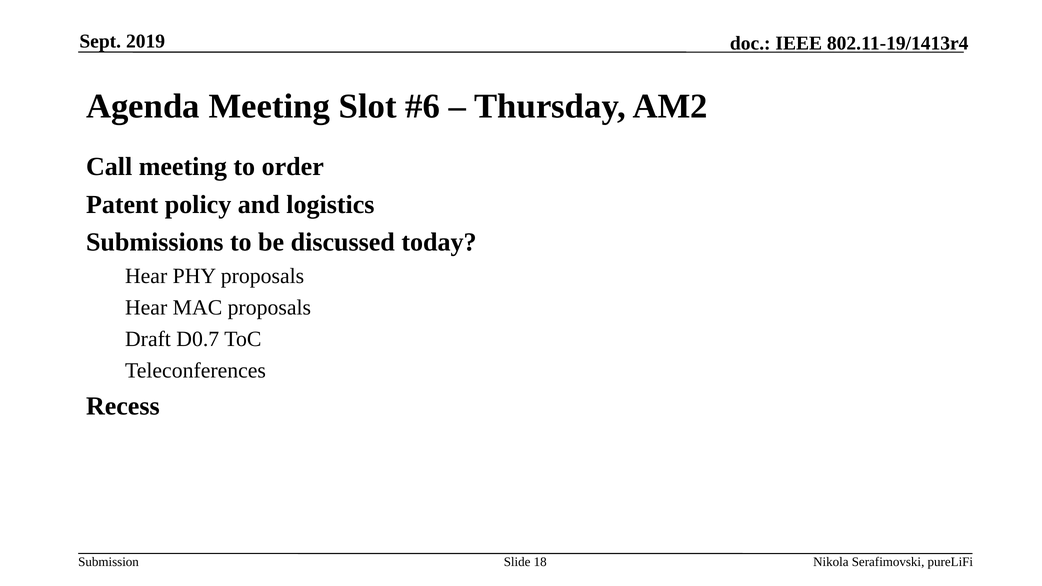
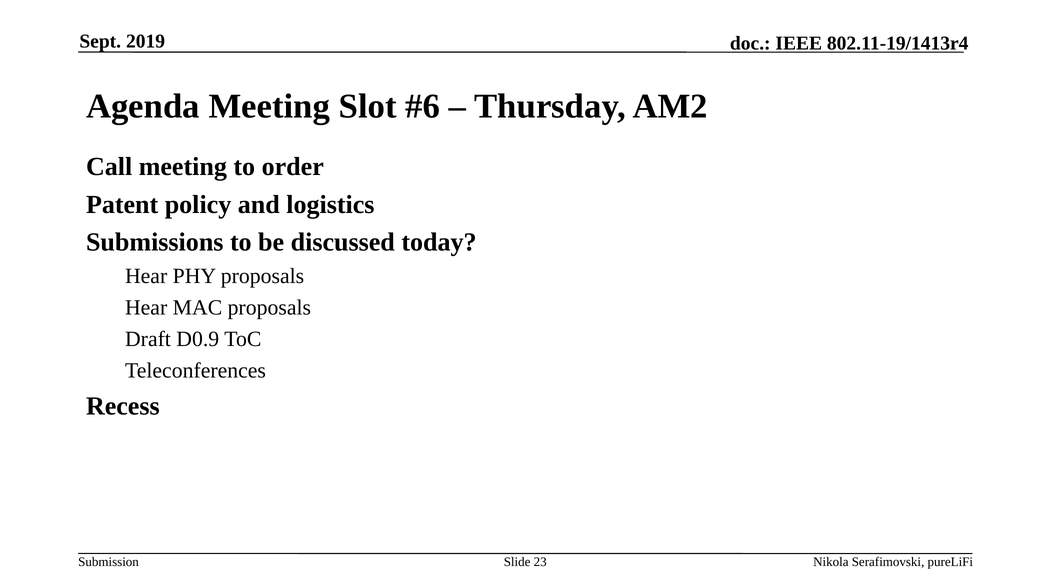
D0.7: D0.7 -> D0.9
18: 18 -> 23
